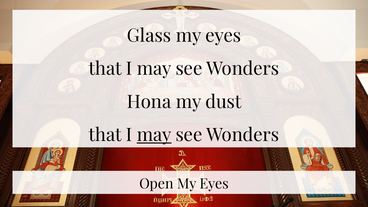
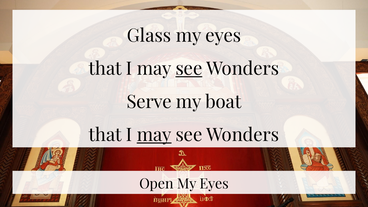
see at (189, 69) underline: none -> present
Hona: Hona -> Serve
dust: dust -> boat
